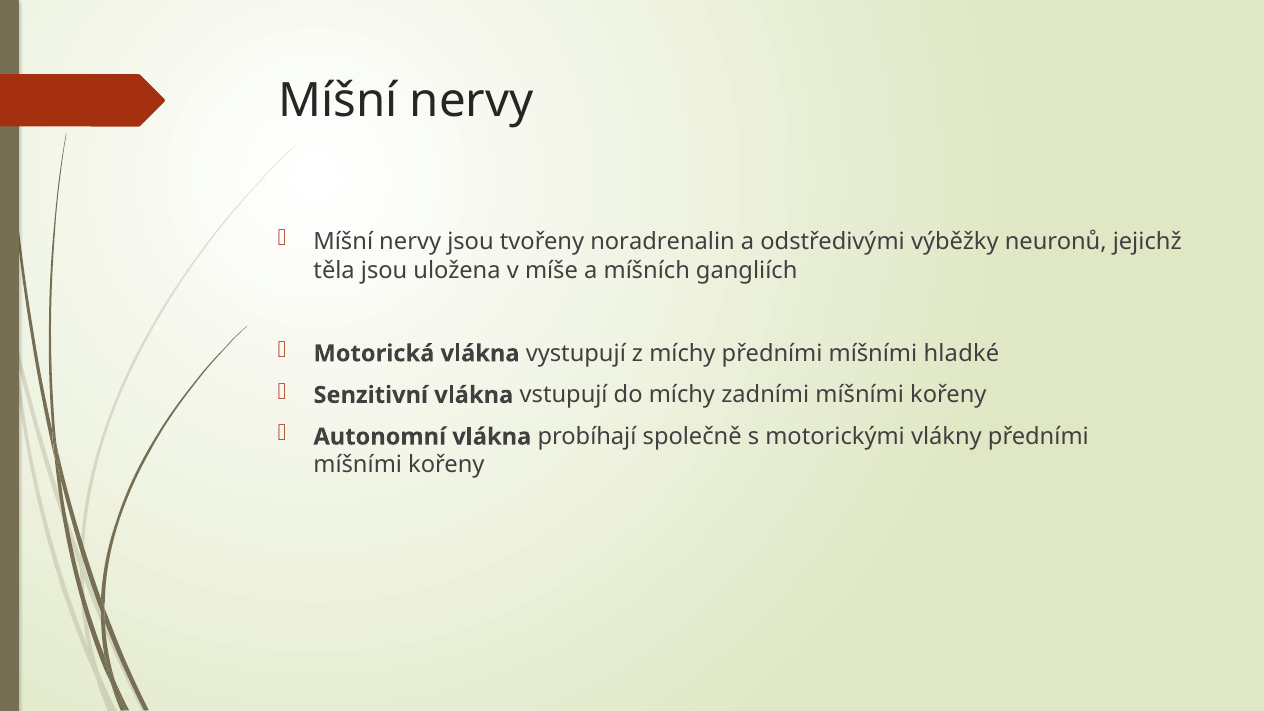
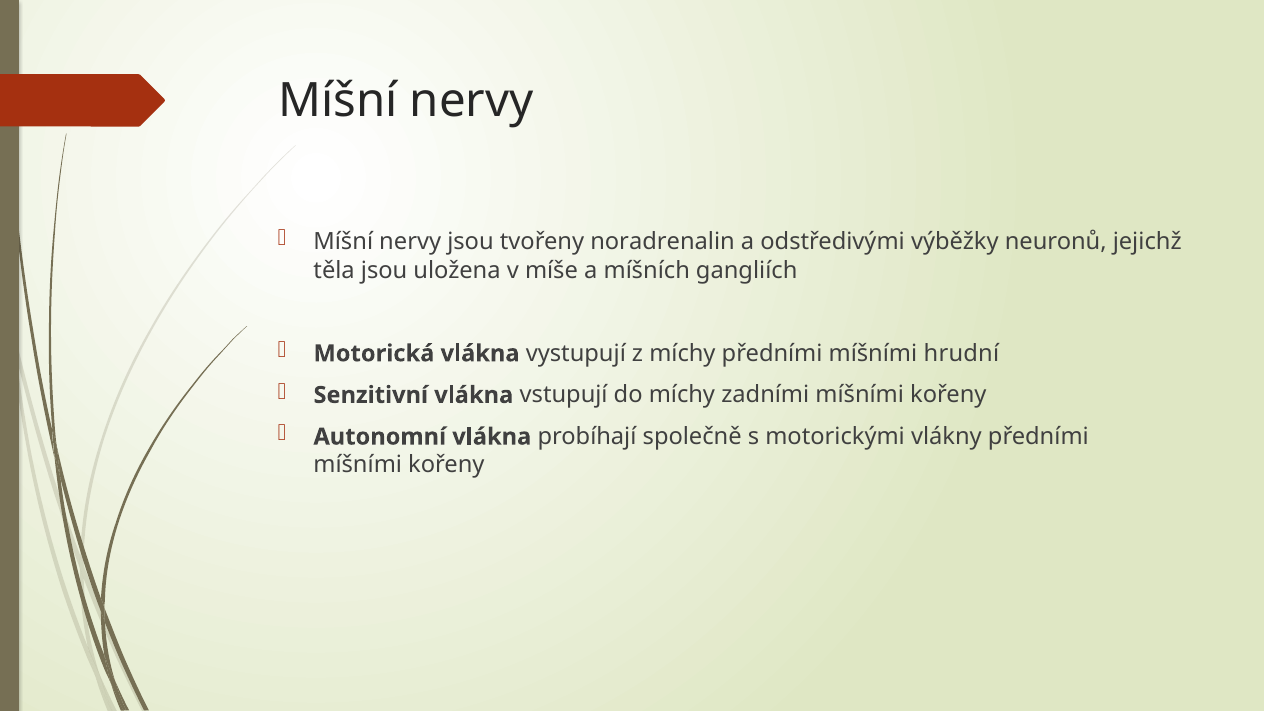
hladké: hladké -> hrudní
